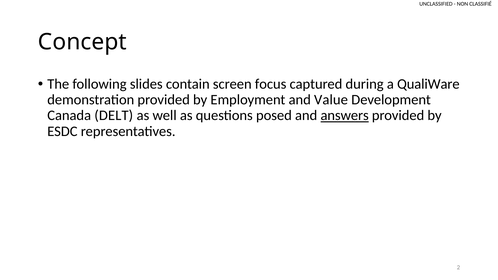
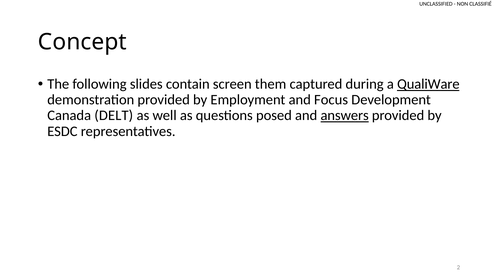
focus: focus -> them
QualiWare underline: none -> present
Value: Value -> Focus
